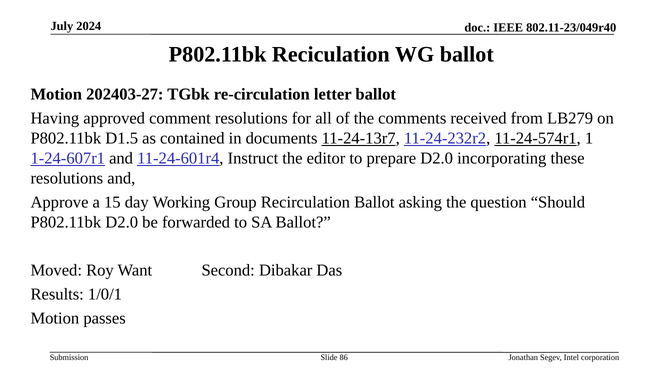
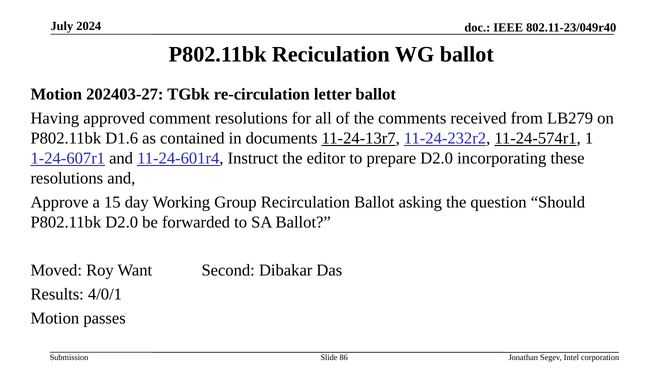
D1.5: D1.5 -> D1.6
1/0/1: 1/0/1 -> 4/0/1
